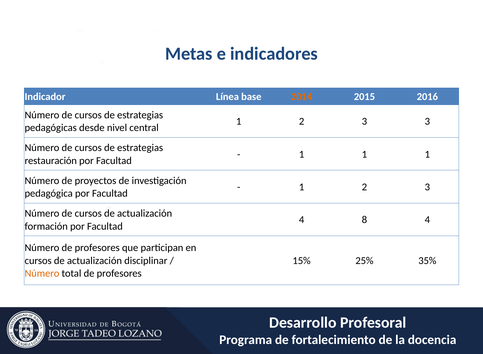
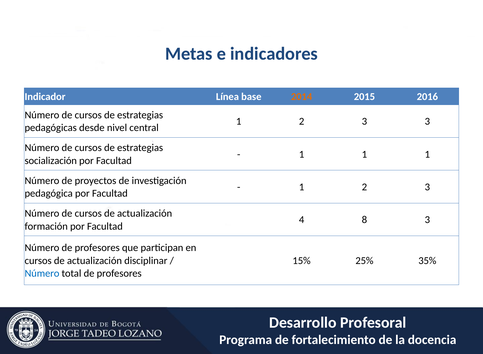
restauración: restauración -> socialización
8 4: 4 -> 3
Número at (42, 273) colour: orange -> blue
